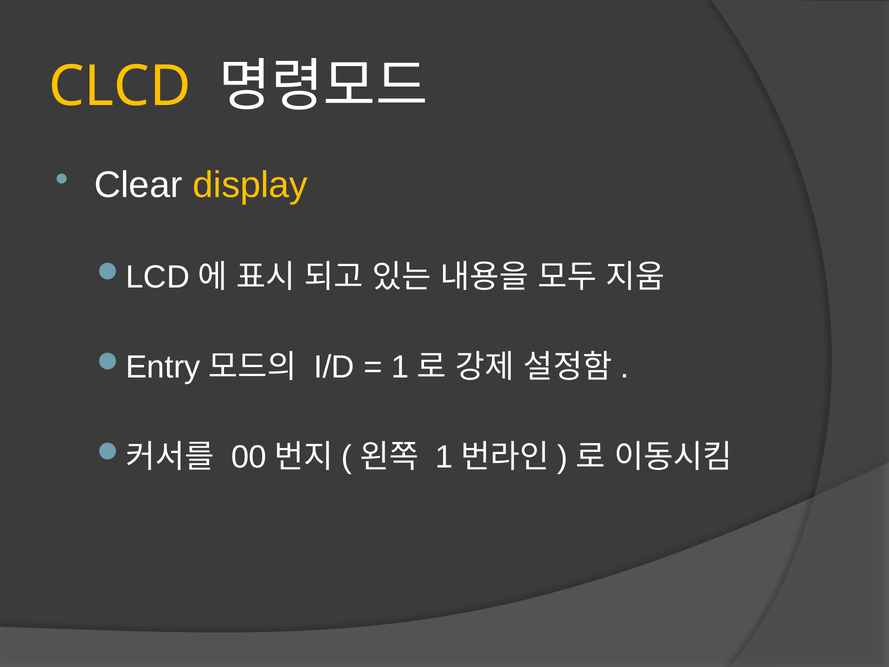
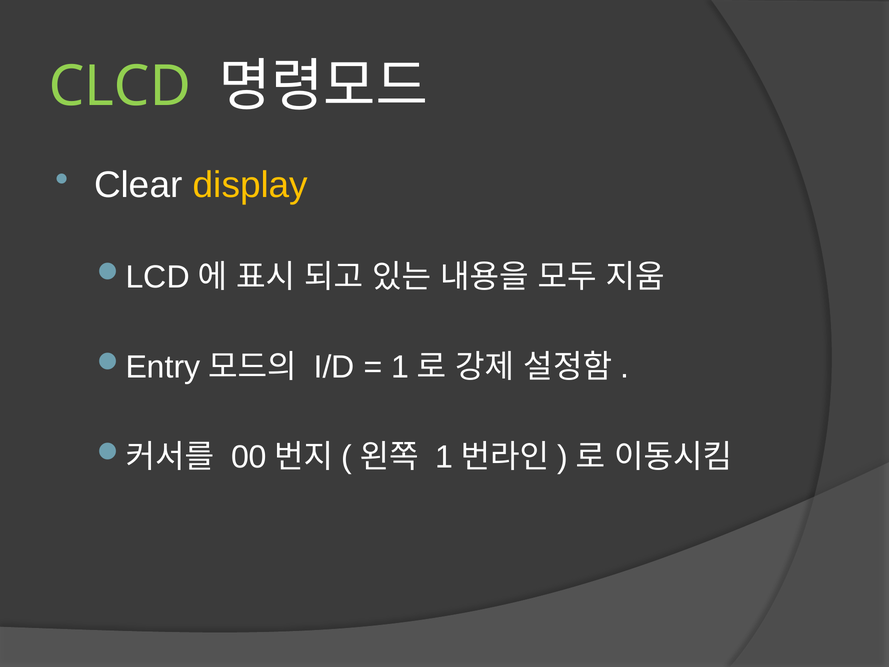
CLCD colour: yellow -> light green
